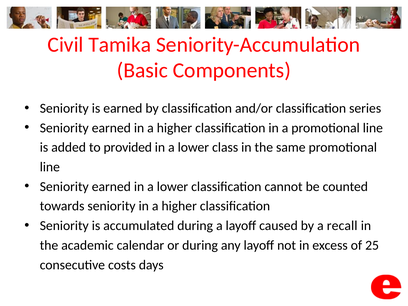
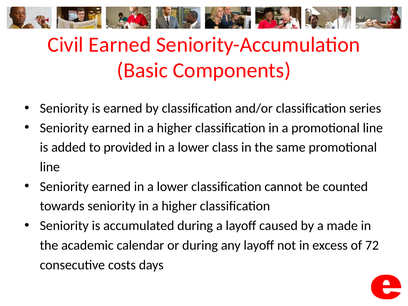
Civil Tamika: Tamika -> Earned
recall: recall -> made
25: 25 -> 72
